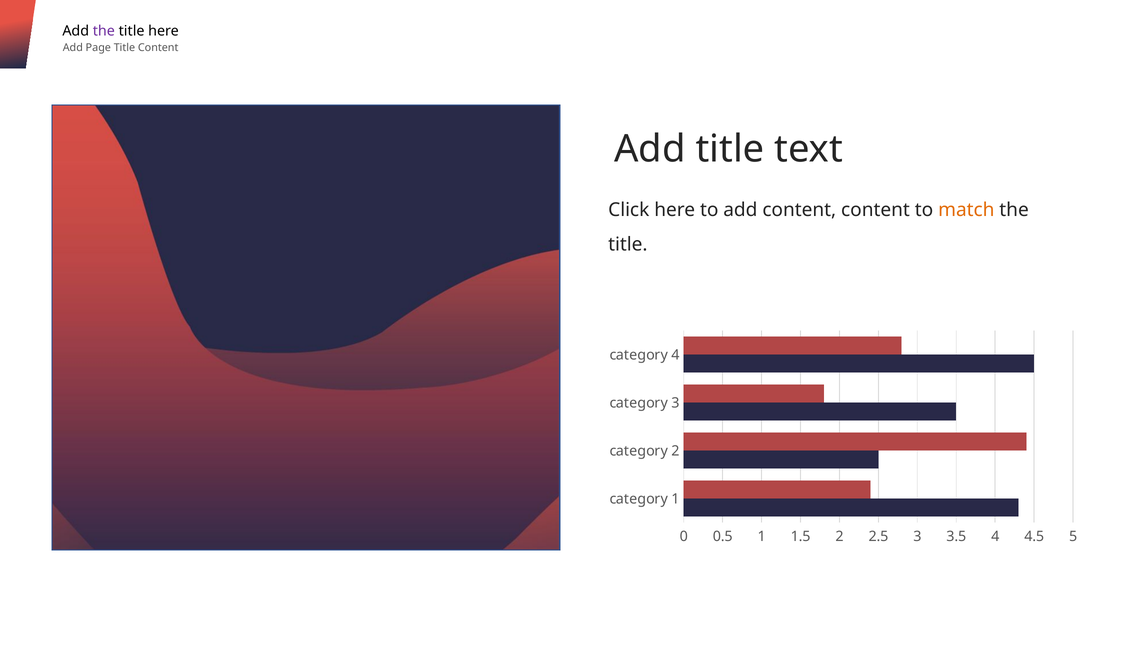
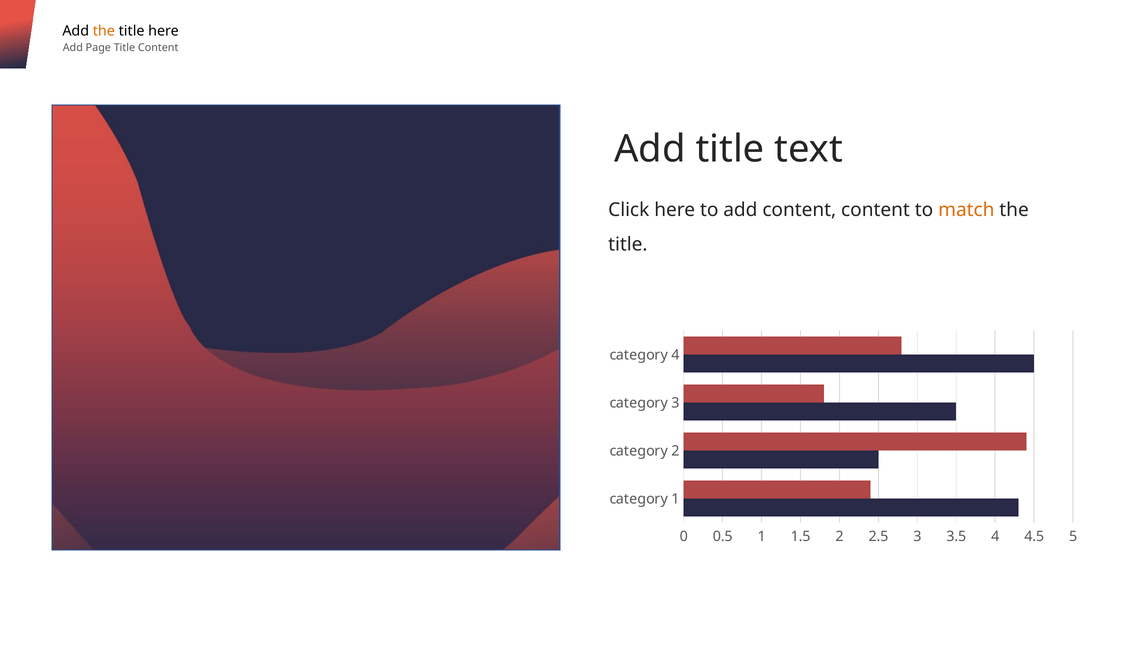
the at (104, 31) colour: purple -> orange
